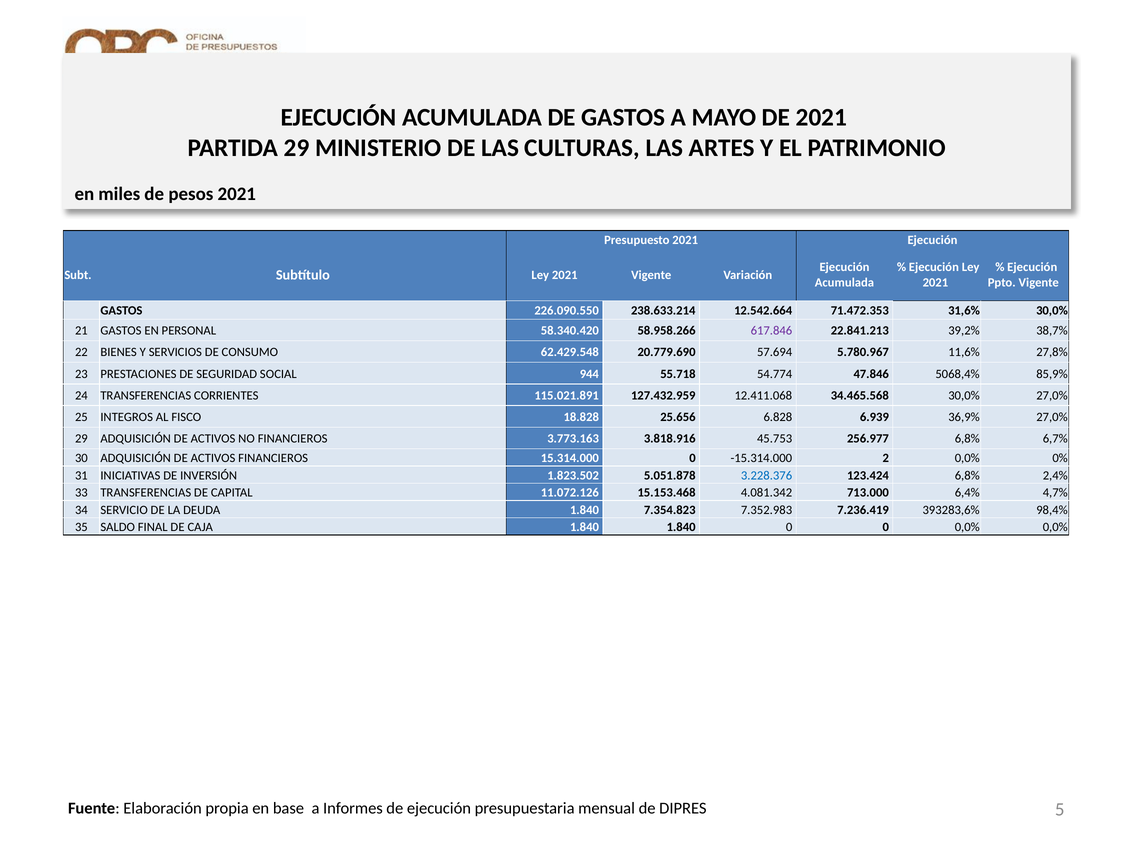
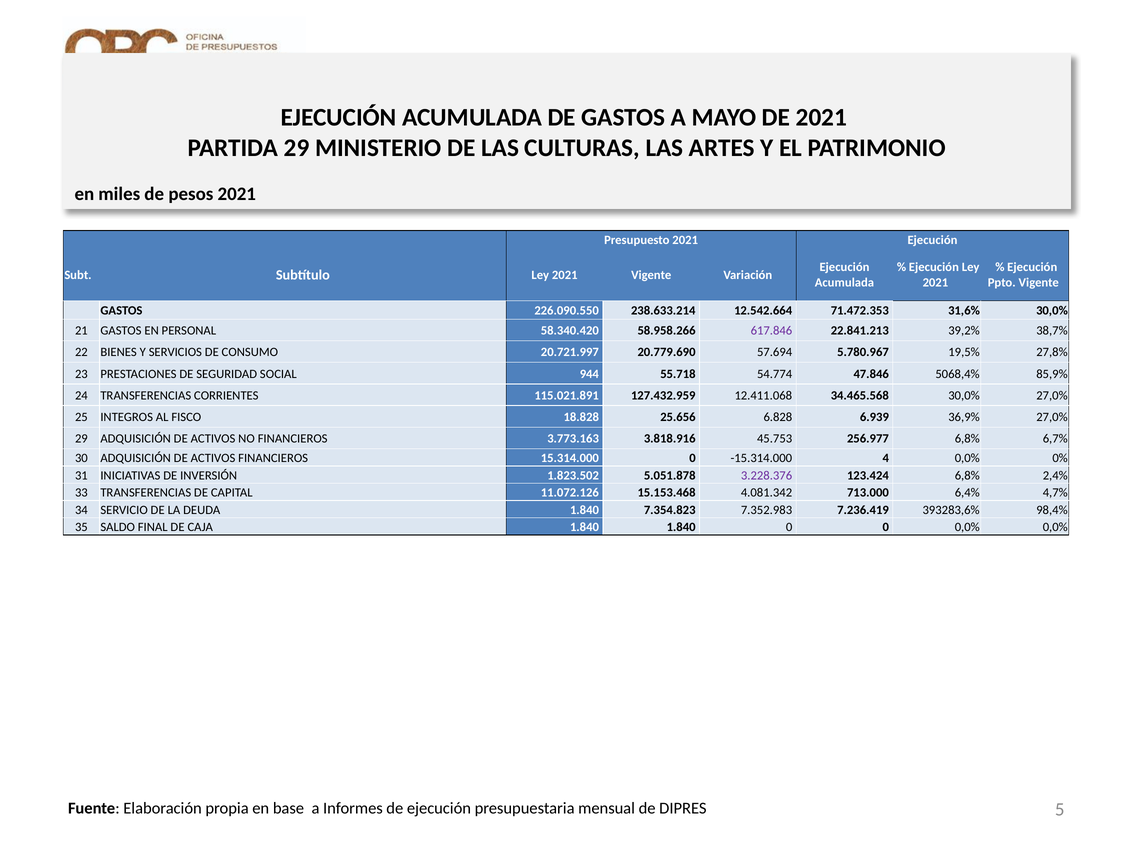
62.429.548: 62.429.548 -> 20.721.997
11,6%: 11,6% -> 19,5%
2: 2 -> 4
3.228.376 colour: blue -> purple
